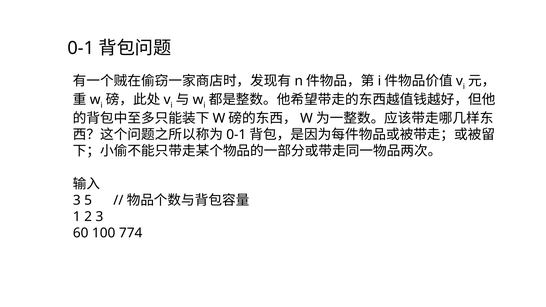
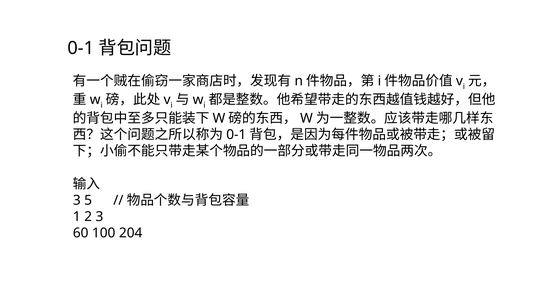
774: 774 -> 204
